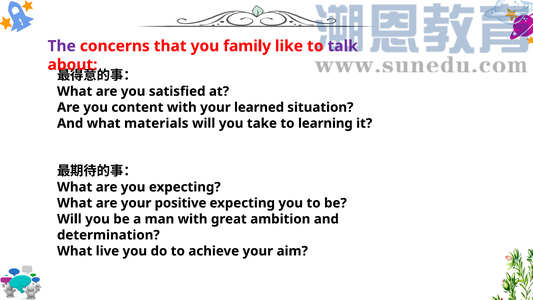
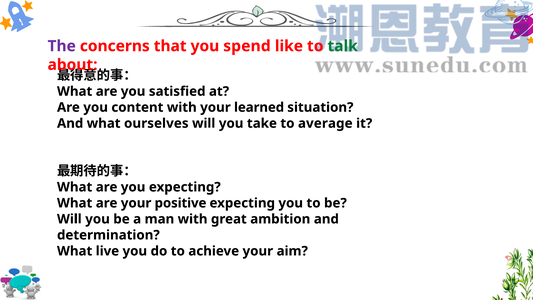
family: family -> spend
talk colour: purple -> green
materials: materials -> ourselves
learning: learning -> average
